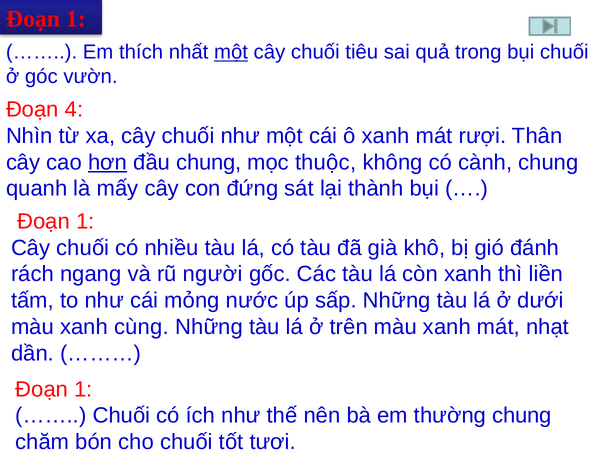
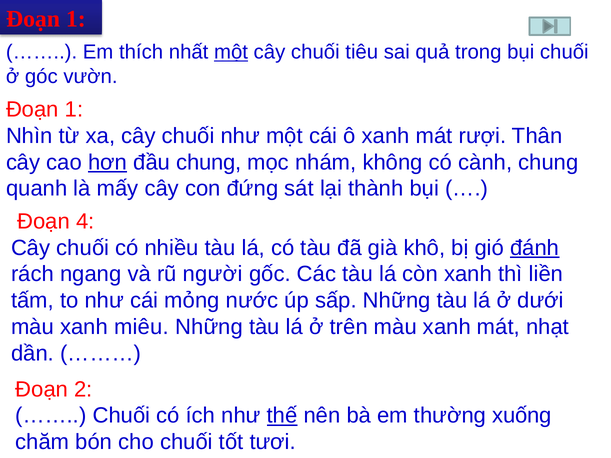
4 at (74, 109): 4 -> 1
thuộc: thuộc -> nhám
1 at (85, 221): 1 -> 4
đánh underline: none -> present
cùng: cùng -> miêu
1 at (83, 389): 1 -> 2
thế underline: none -> present
thường chung: chung -> xuống
